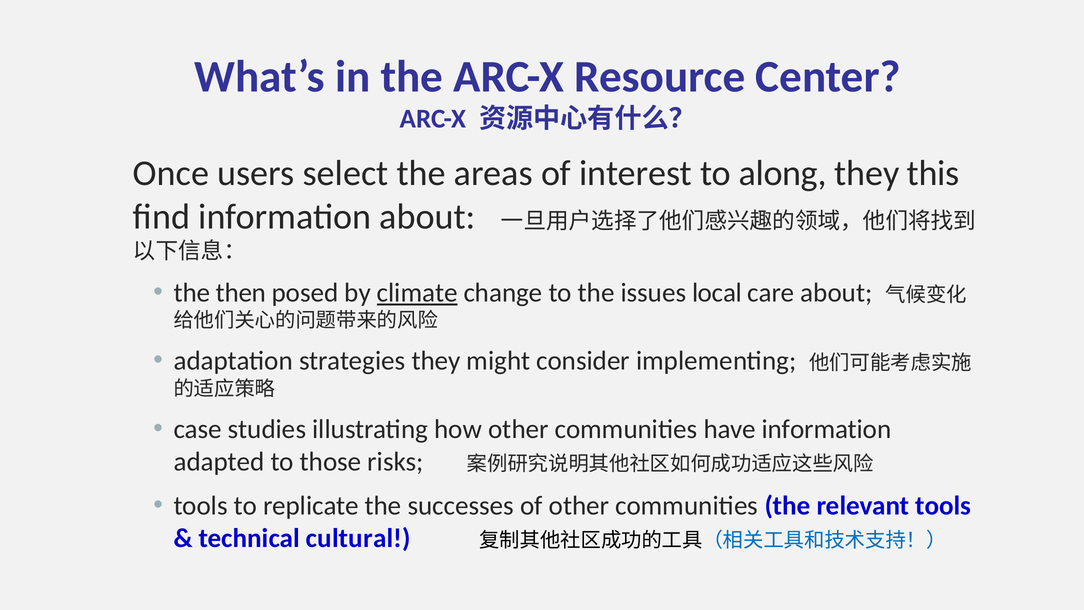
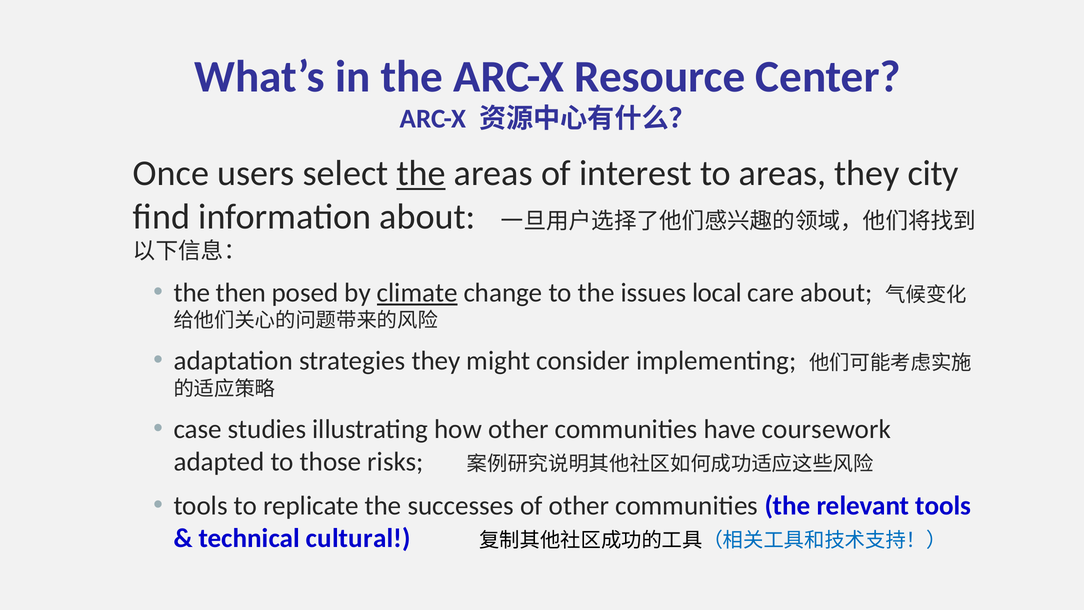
the at (421, 173) underline: none -> present
to along: along -> areas
this: this -> city
have information: information -> coursework
